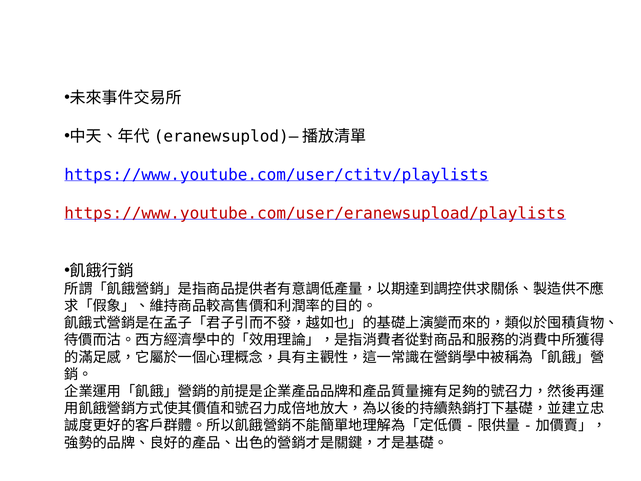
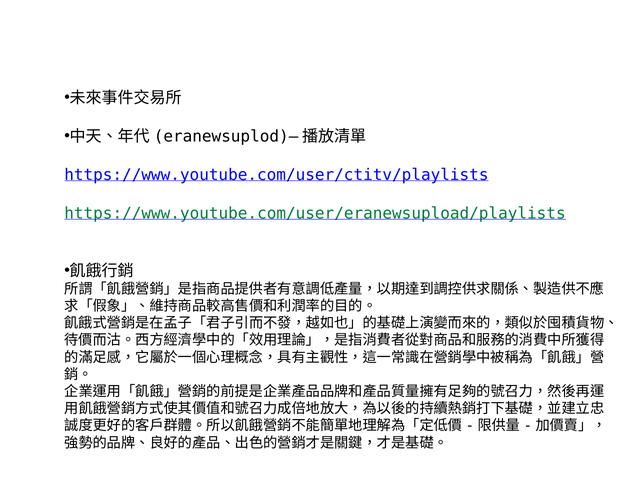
https://www.youtube.com/user/eranewsupload/playlists colour: red -> green
